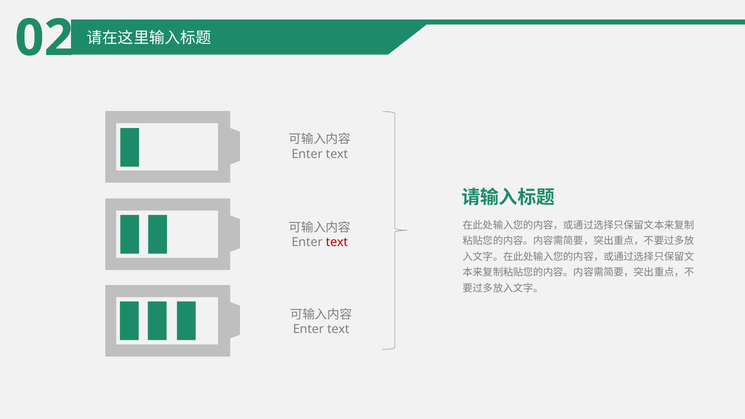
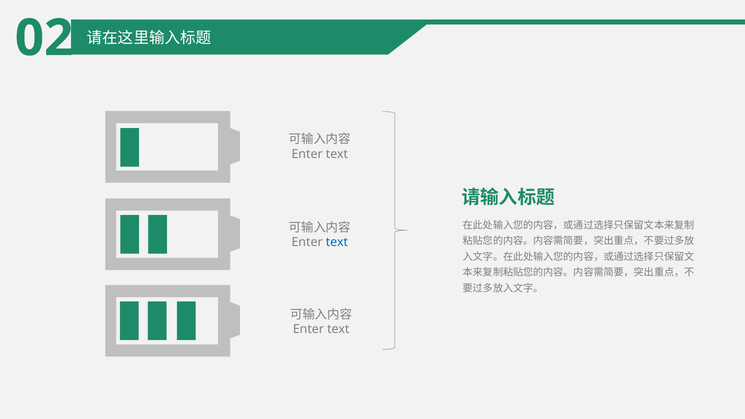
text at (337, 242) colour: red -> blue
